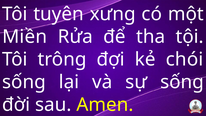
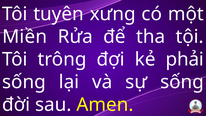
chói: chói -> phải
